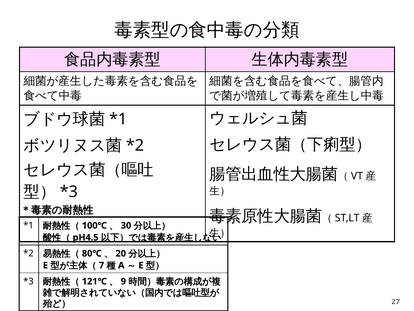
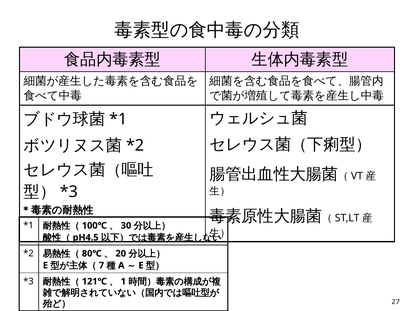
9: 9 -> 1
